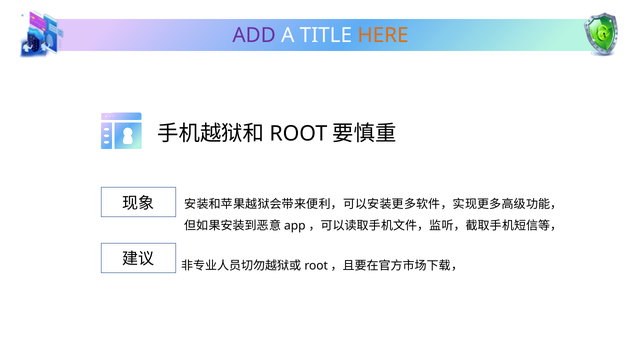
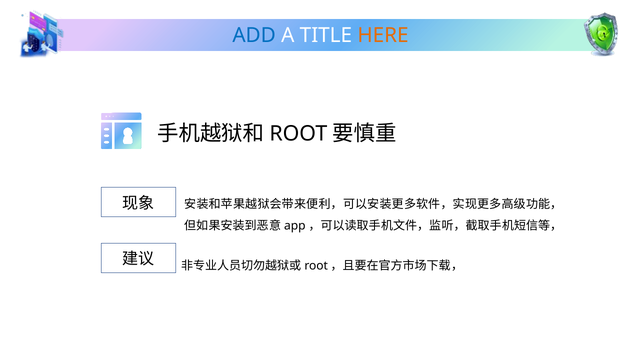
ADD colour: purple -> blue
